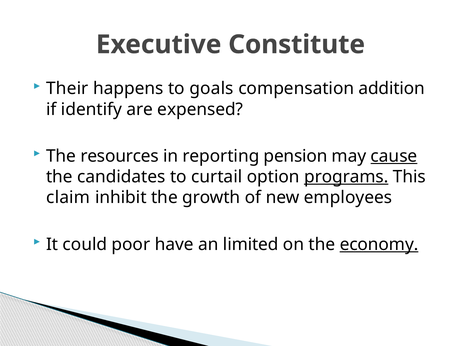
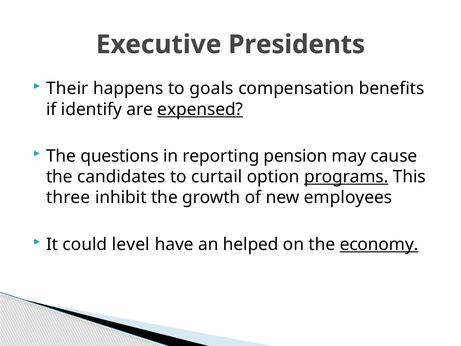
Constitute: Constitute -> Presidents
addition: addition -> benefits
expensed underline: none -> present
resources: resources -> questions
cause underline: present -> none
claim: claim -> three
poor: poor -> level
limited: limited -> helped
